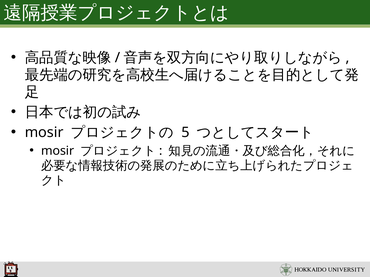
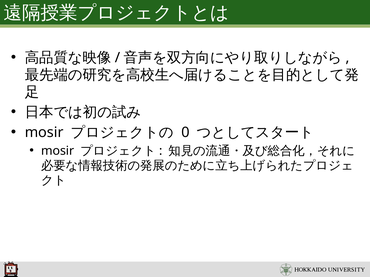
5: 5 -> 0
